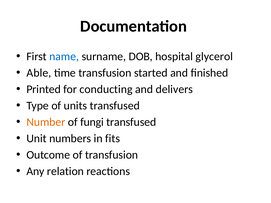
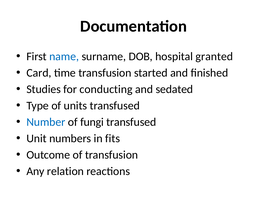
glycerol: glycerol -> granted
Able: Able -> Card
Printed: Printed -> Studies
delivers: delivers -> sedated
Number colour: orange -> blue
